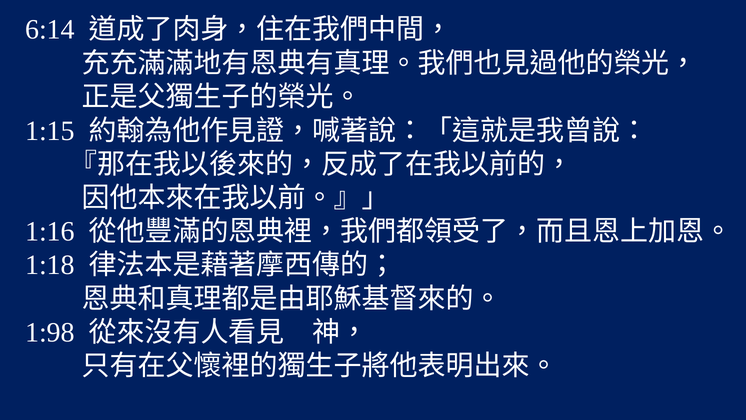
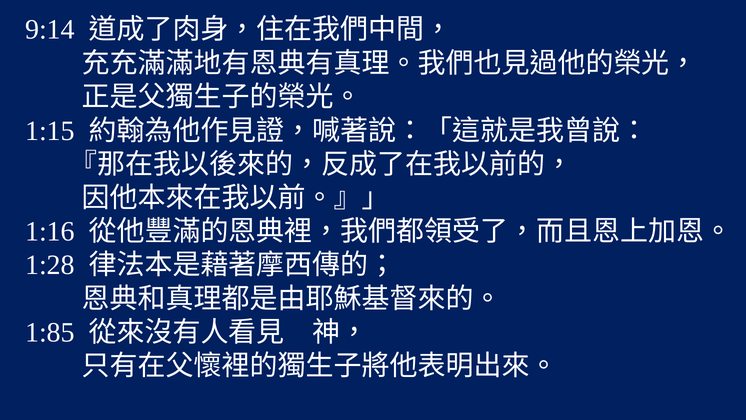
6:14: 6:14 -> 9:14
1:18: 1:18 -> 1:28
1:98: 1:98 -> 1:85
